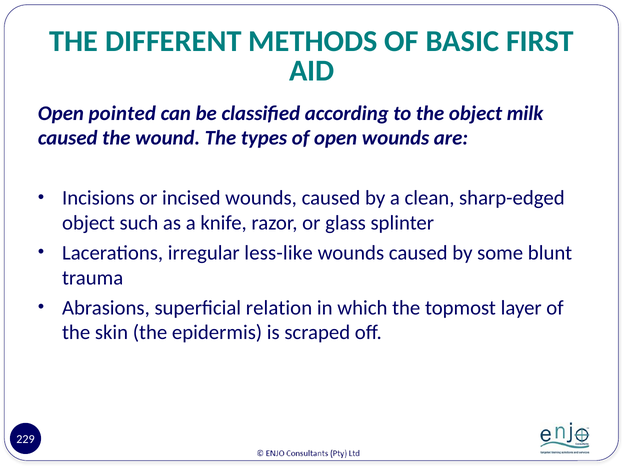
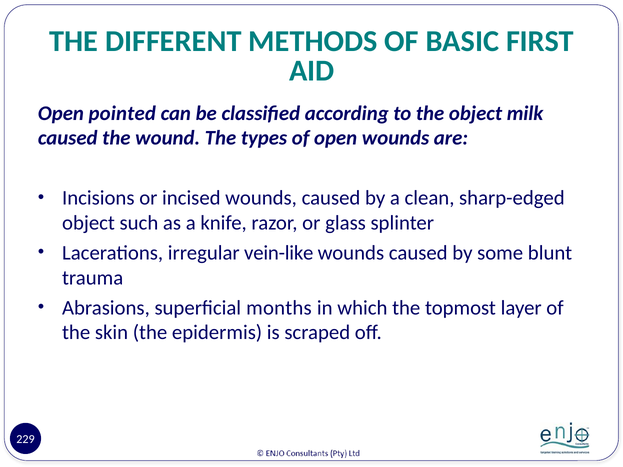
less-like: less-like -> vein-like
relation: relation -> months
